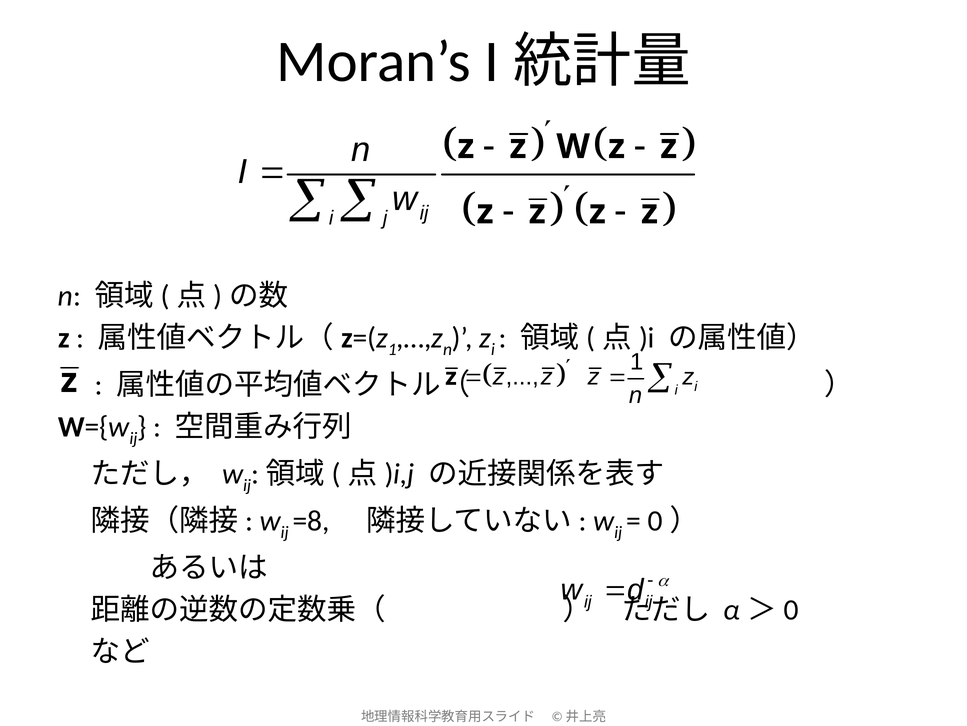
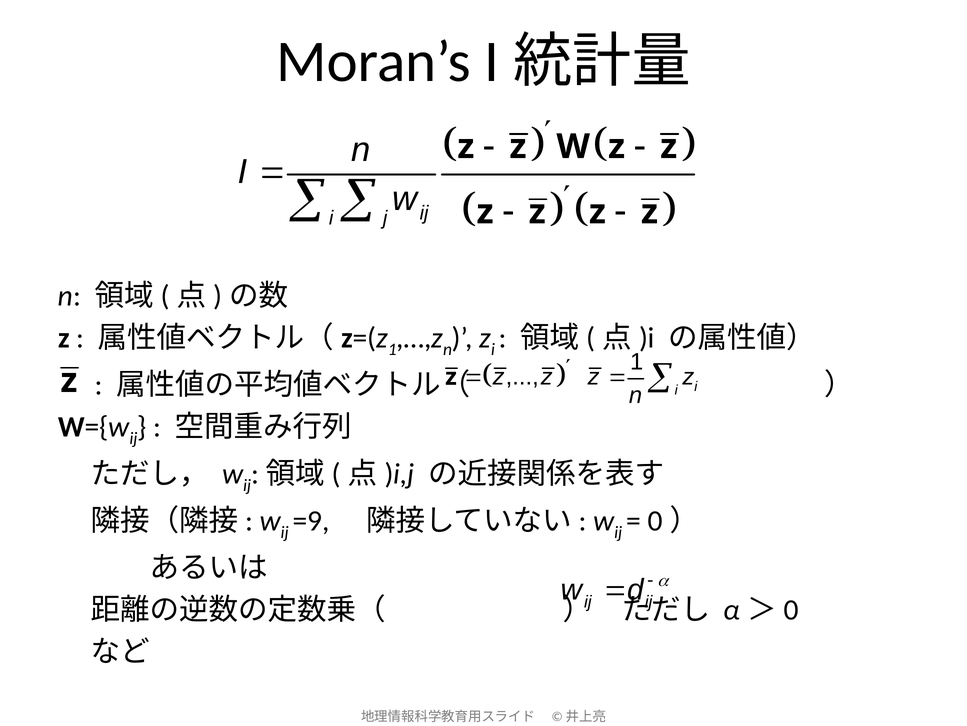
=8: =8 -> =9
